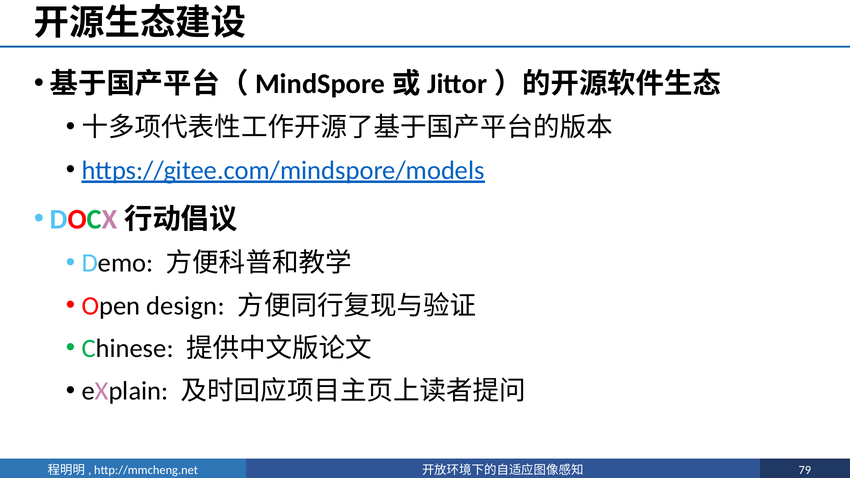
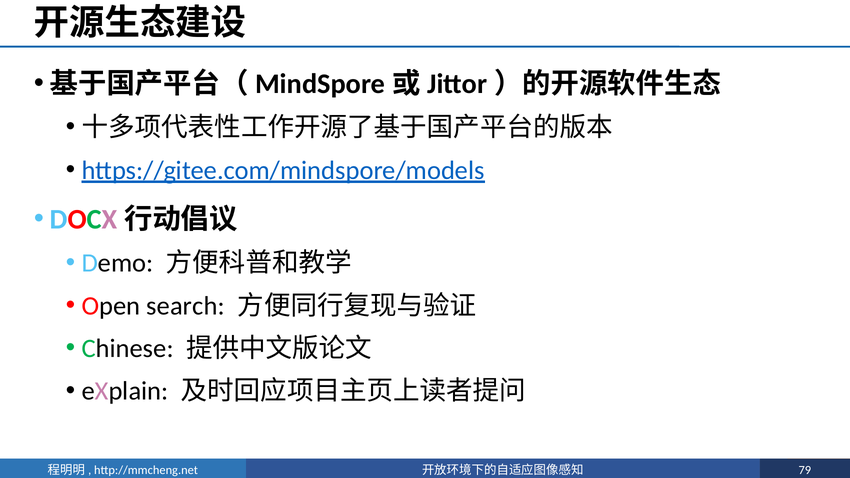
design: design -> search
